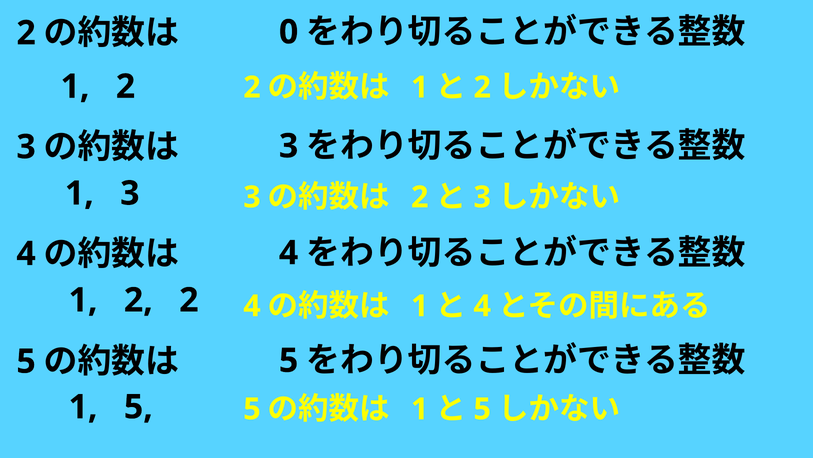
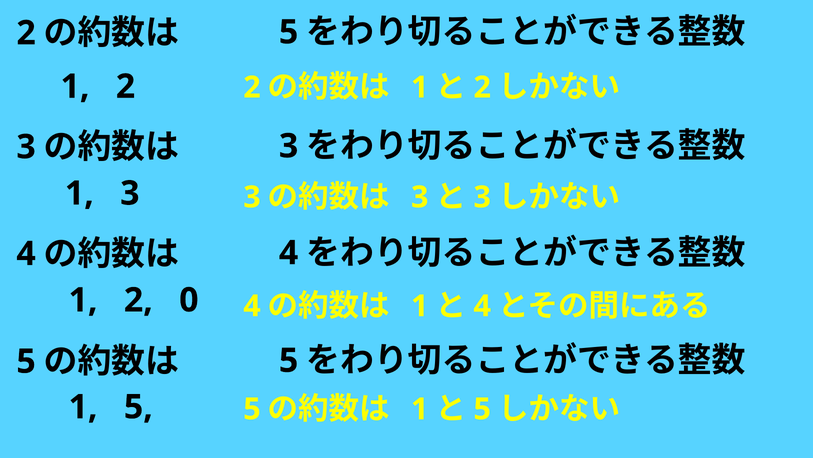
0 at (289, 32): 0 -> 5
2 at (420, 197): 2 -> 3
2 2: 2 -> 0
